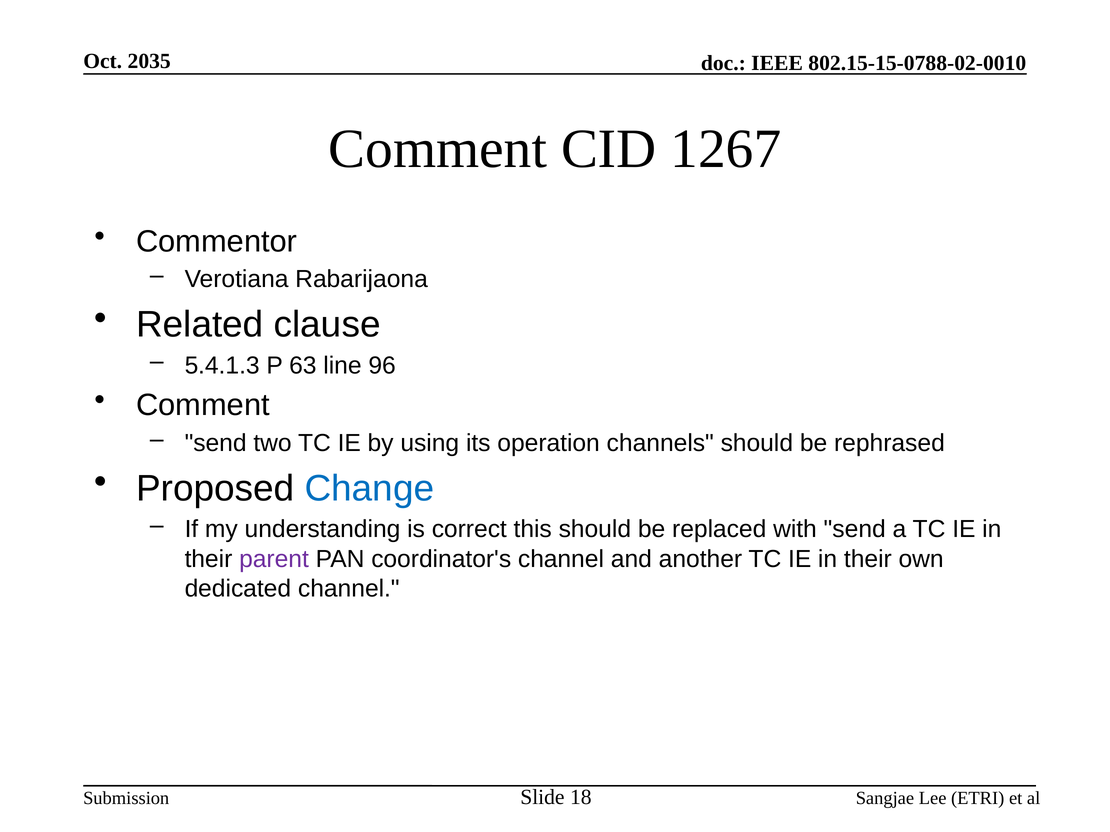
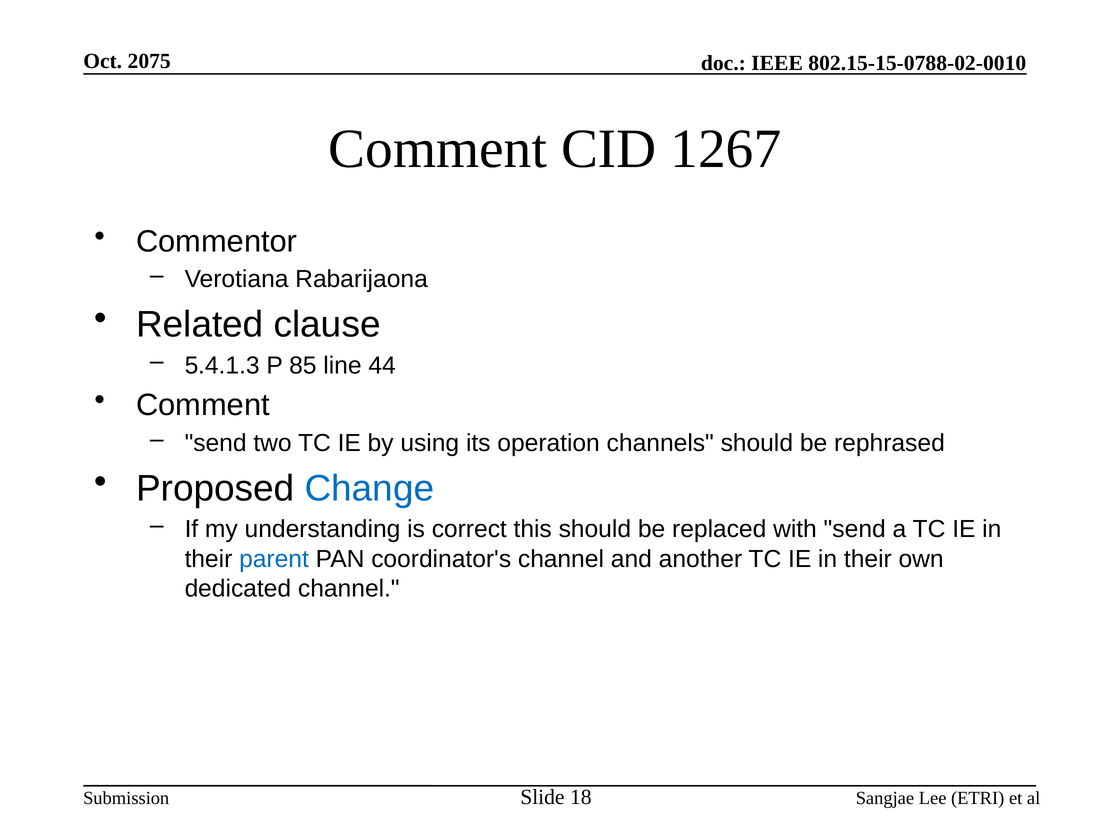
2035: 2035 -> 2075
63: 63 -> 85
96: 96 -> 44
parent colour: purple -> blue
